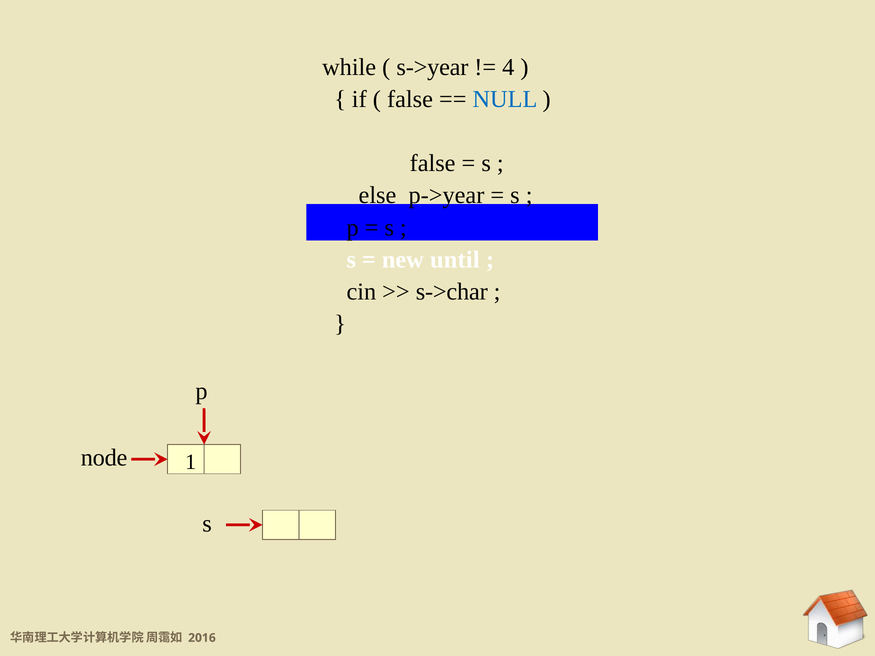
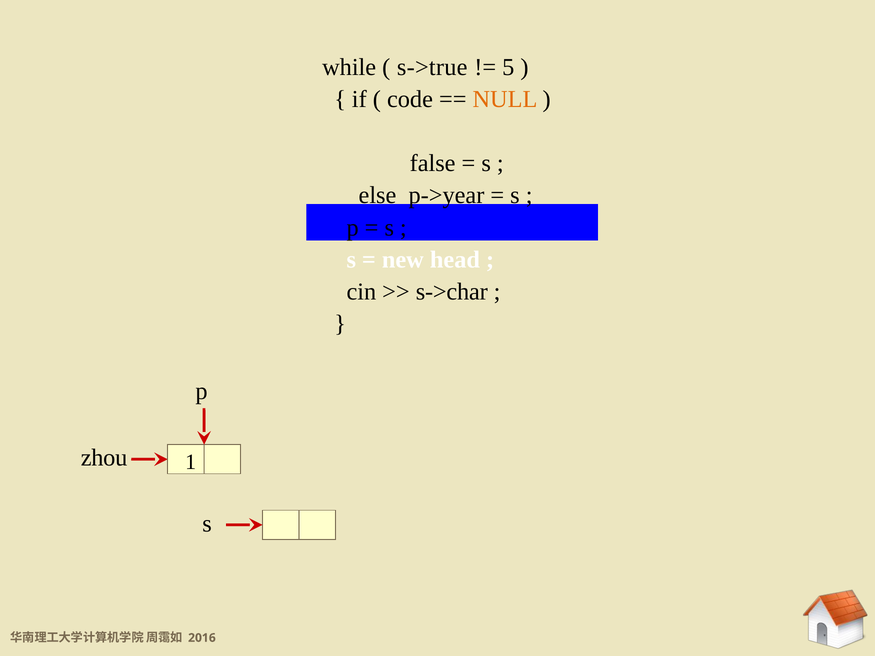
s->year: s->year -> s->true
4: 4 -> 5
false at (410, 99): false -> code
NULL colour: blue -> orange
until: until -> head
node: node -> zhou
